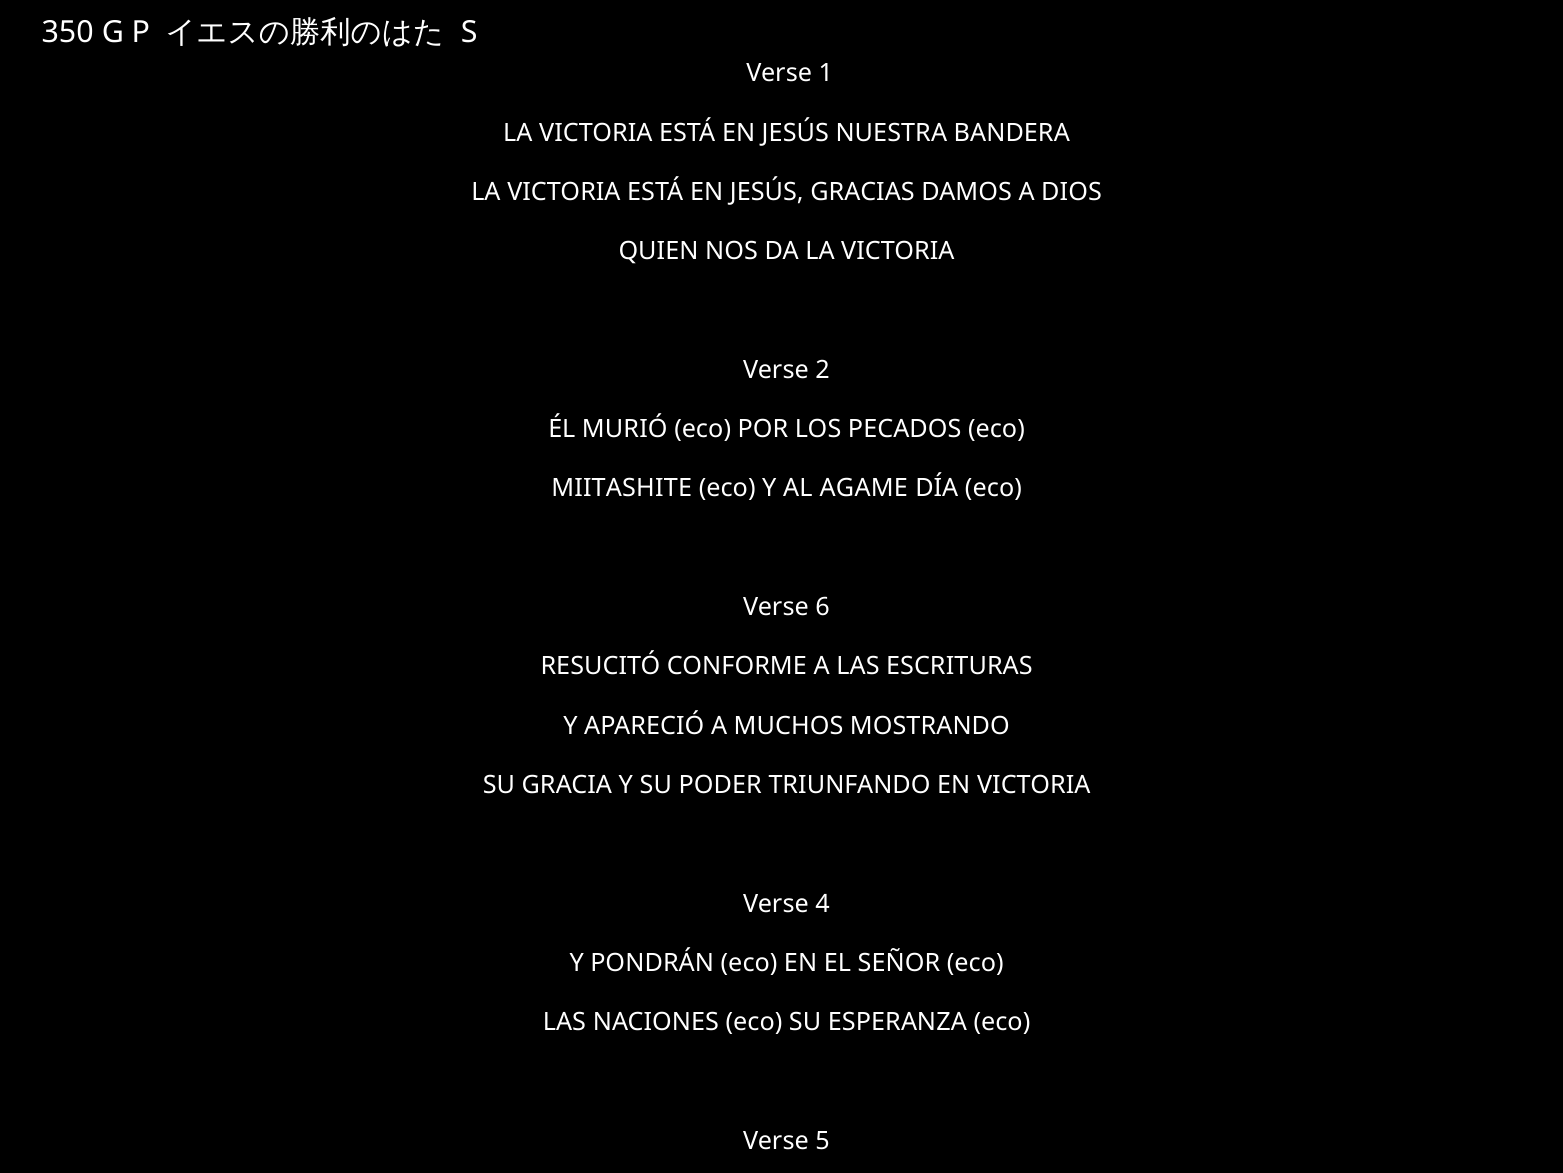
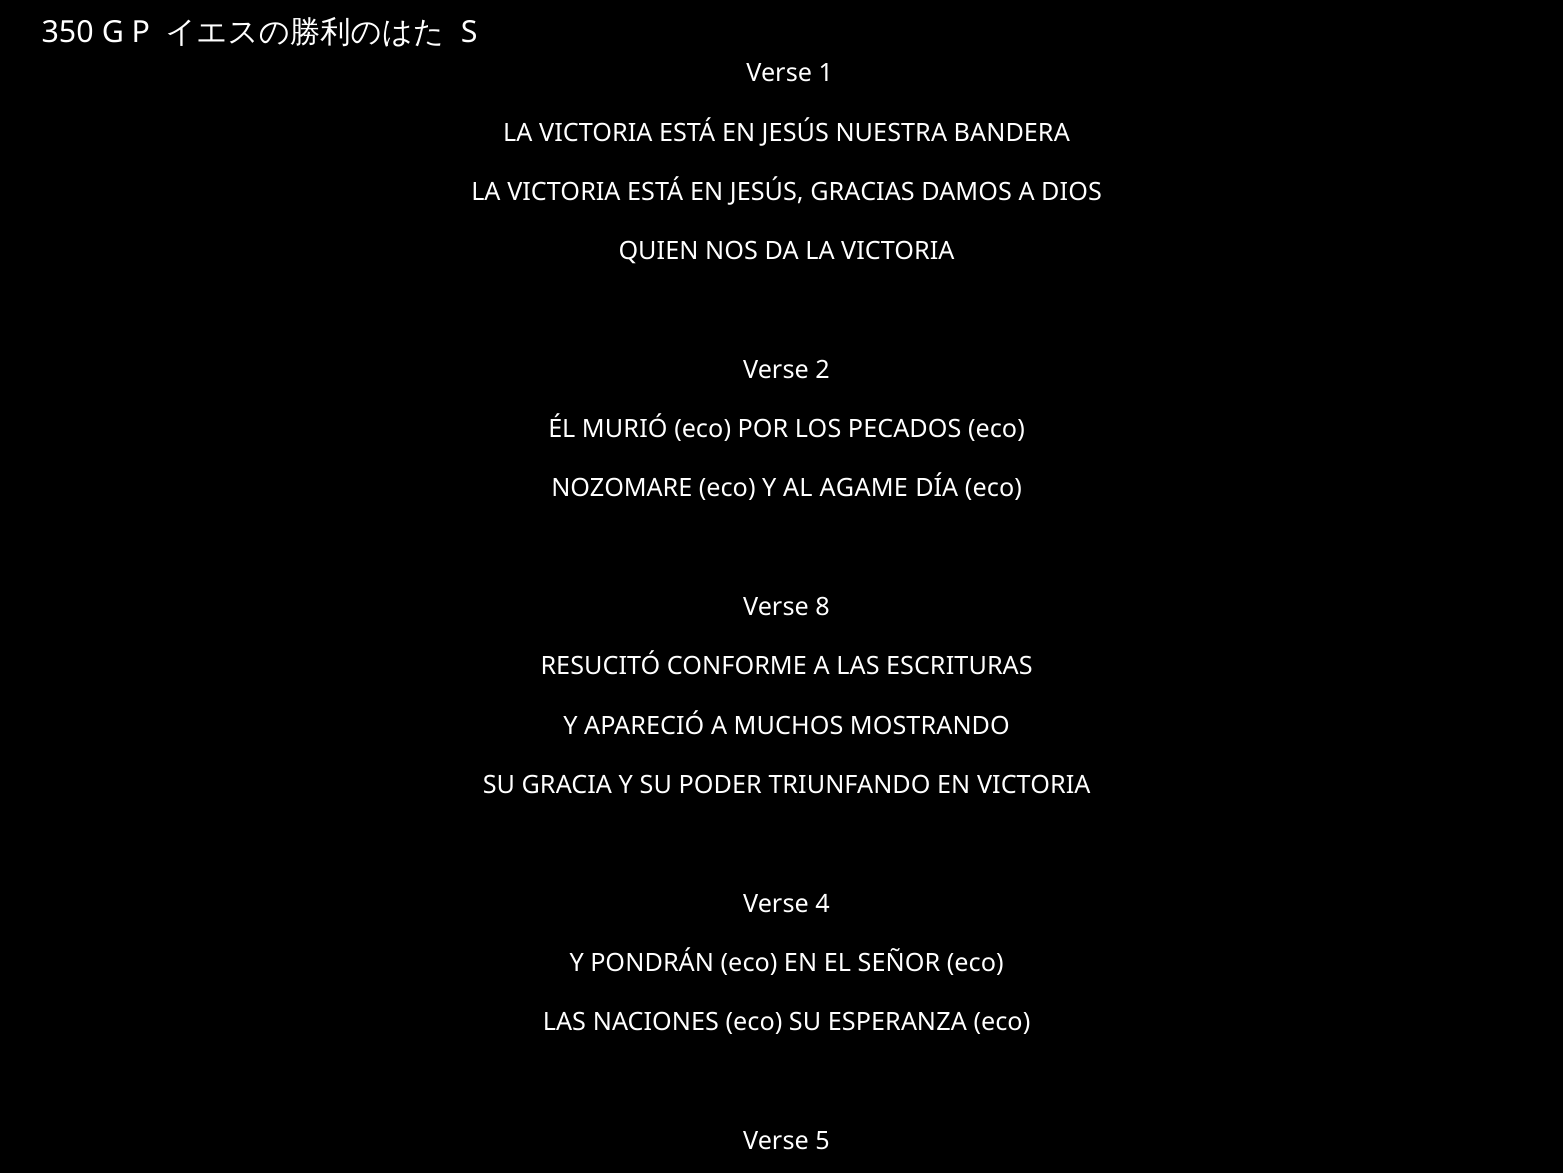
MIITASHITE: MIITASHITE -> NOZOMARE
6: 6 -> 8
